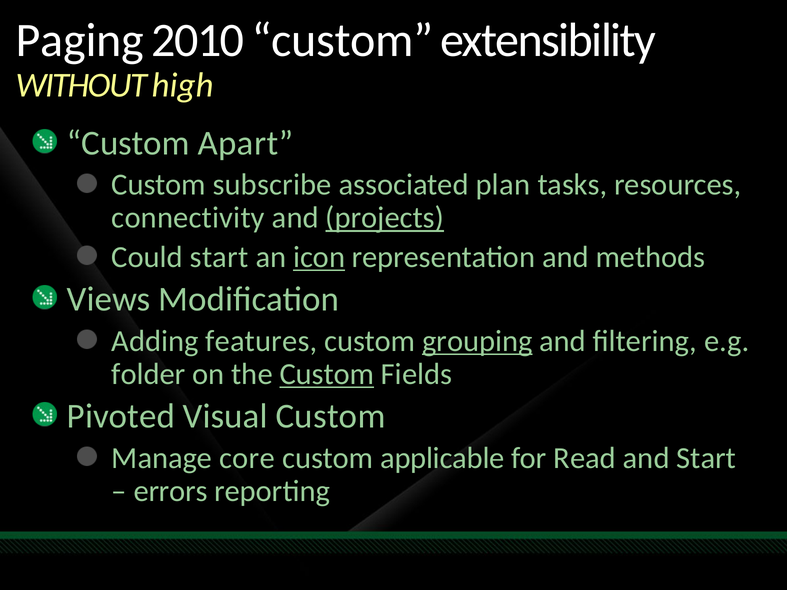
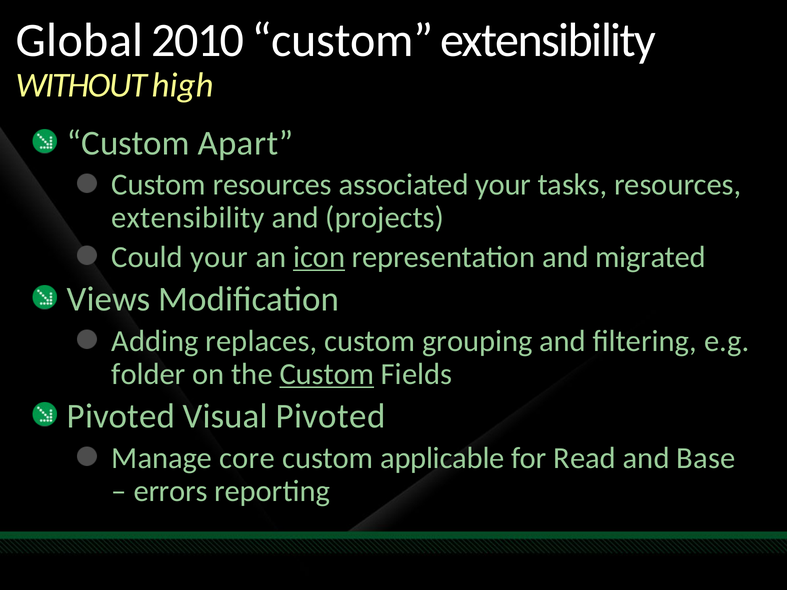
Paging: Paging -> Global
Custom subscribe: subscribe -> resources
associated plan: plan -> your
connectivity at (188, 218): connectivity -> extensibility
projects underline: present -> none
Could start: start -> your
methods: methods -> migrated
features: features -> replaces
grouping underline: present -> none
Visual Custom: Custom -> Pivoted
and Start: Start -> Base
